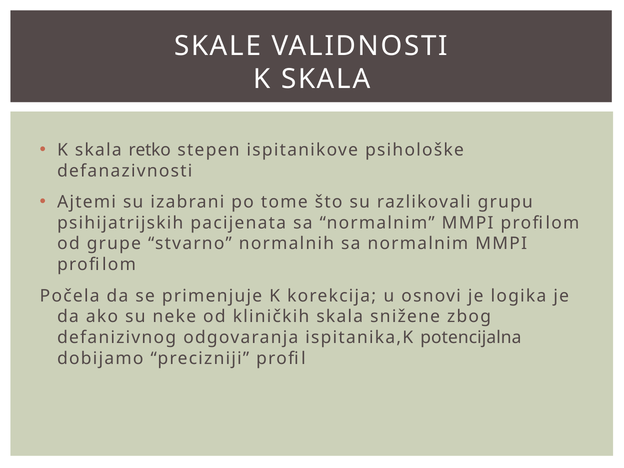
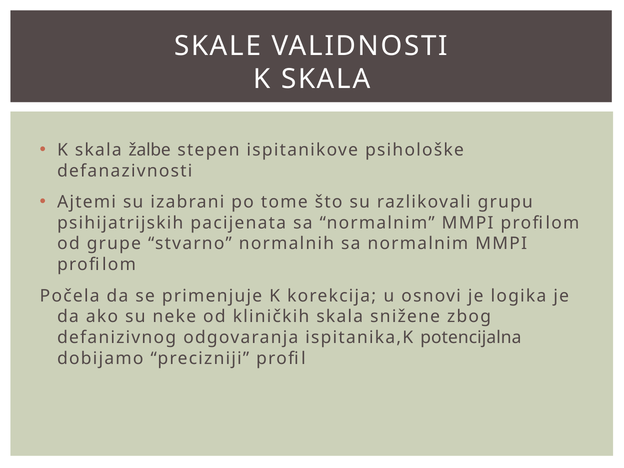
retko: retko -> žalbe
